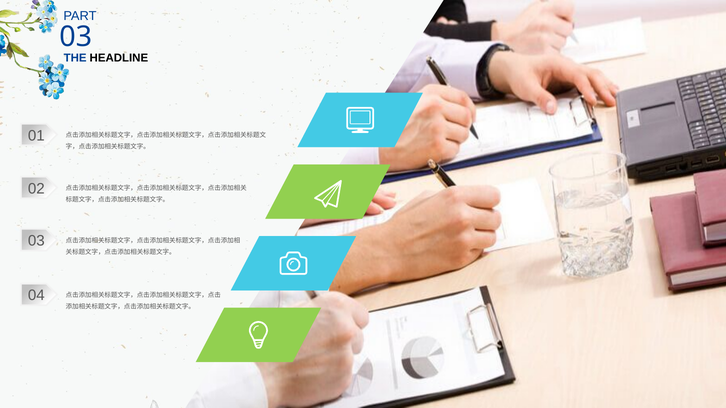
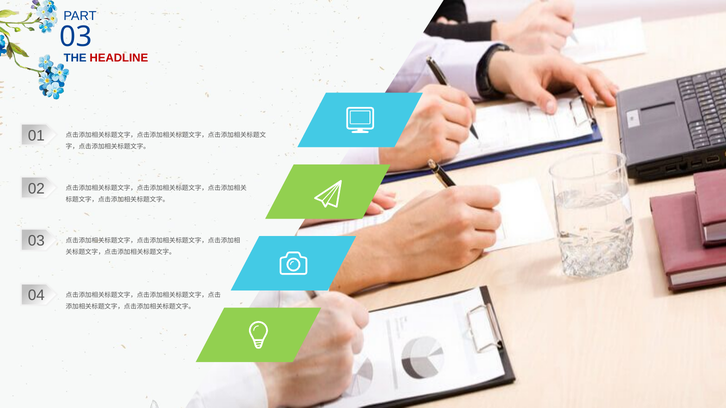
HEADLINE colour: black -> red
